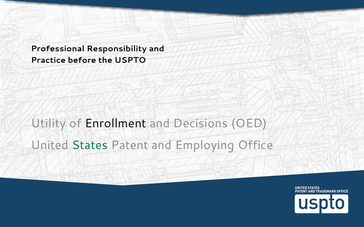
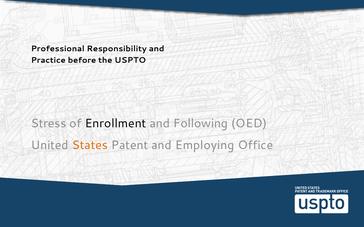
Utility: Utility -> Stress
Decisions: Decisions -> Following
States colour: green -> orange
